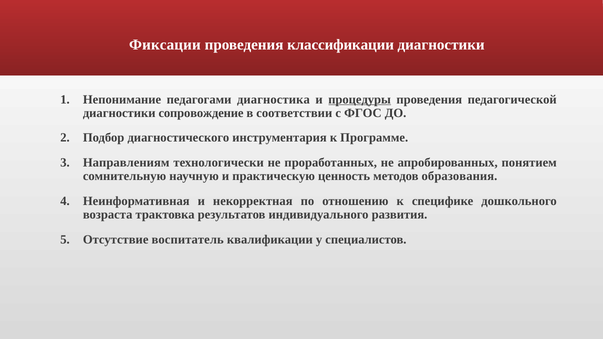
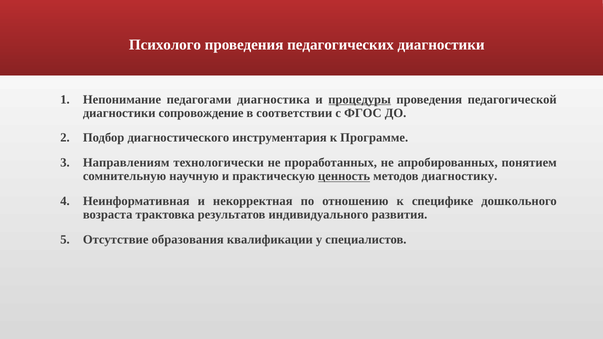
Фиксации: Фиксации -> Психолого
классификации: классификации -> педагогических
ценность underline: none -> present
образования: образования -> диагностику
воспитатель: воспитатель -> образования
